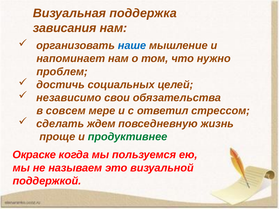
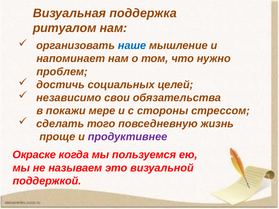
зависания: зависания -> ритуалом
совсем: совсем -> покажи
ответил: ответил -> стороны
ждем: ждем -> того
продуктивнее colour: green -> purple
